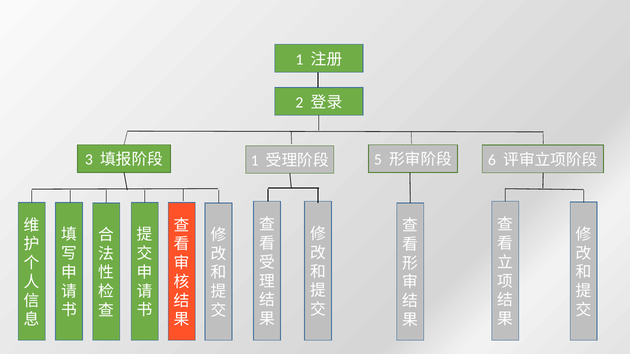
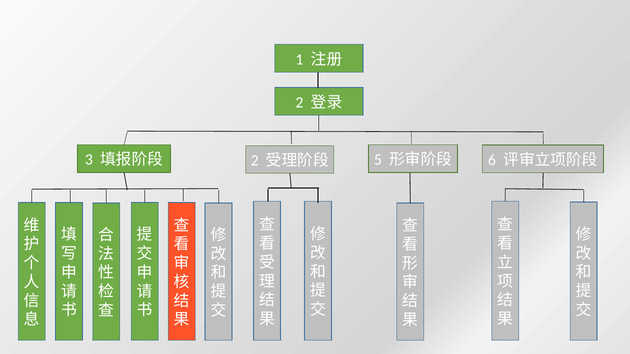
1 at (255, 161): 1 -> 2
